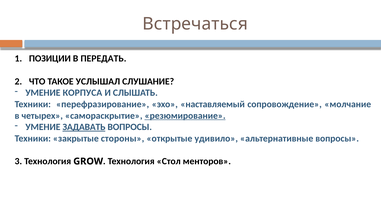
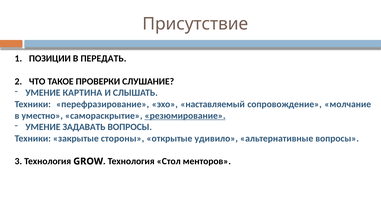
Встречаться: Встречаться -> Присутствие
УСЛЫШАЛ: УСЛЫШАЛ -> ПРОВЕРКИ
КОРПУСА: КОРПУСА -> КАРТИНА
четырех: четырех -> уместно
ЗАДАВАТЬ underline: present -> none
